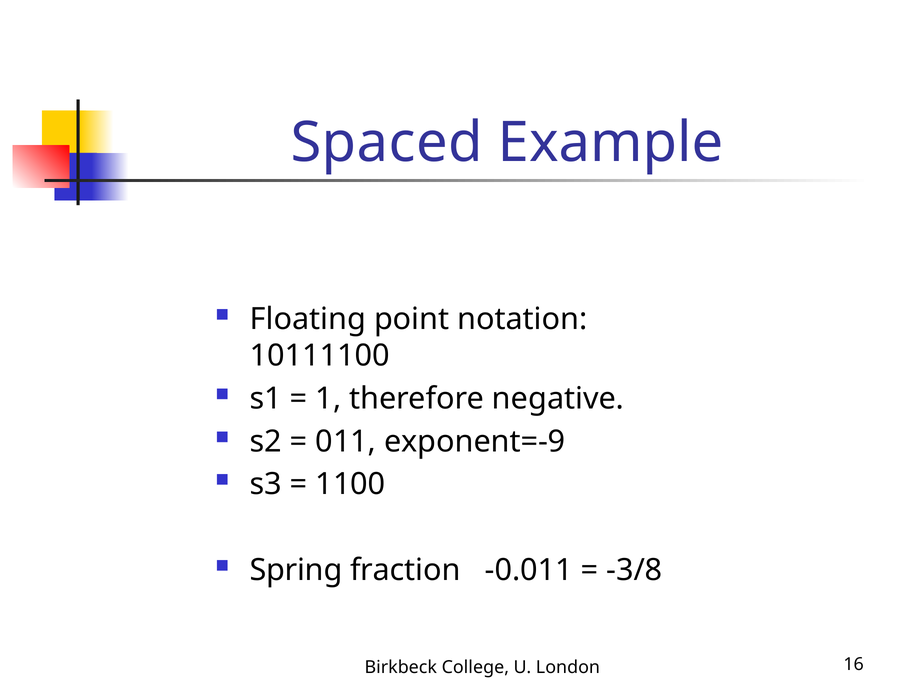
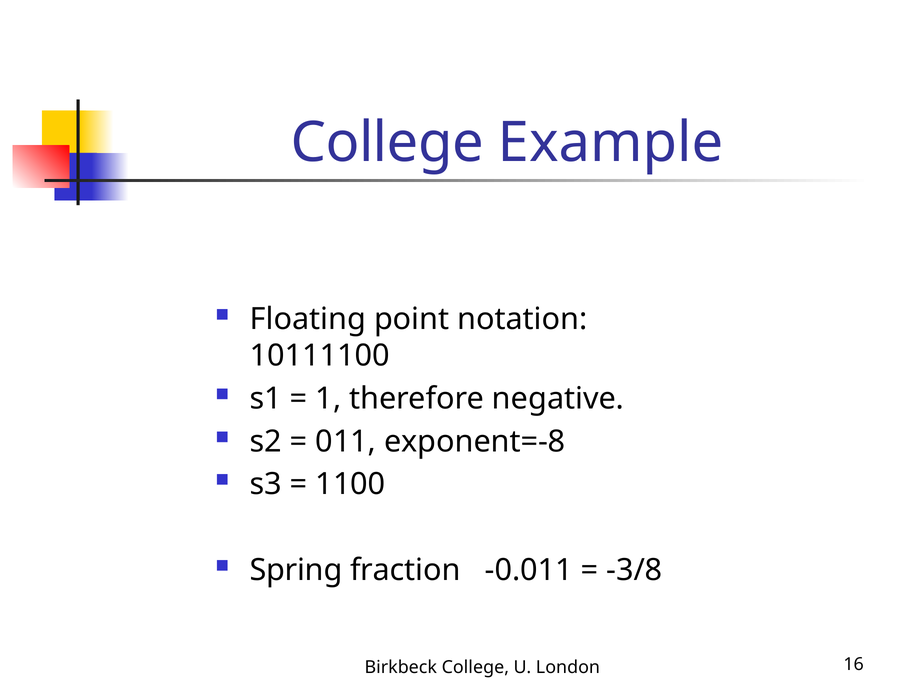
Spaced at (387, 143): Spaced -> College
exponent=-9: exponent=-9 -> exponent=-8
